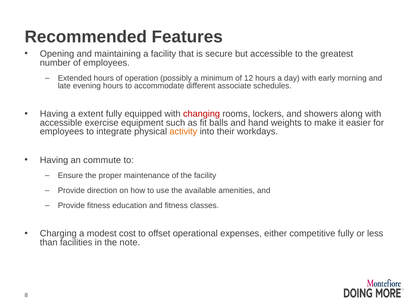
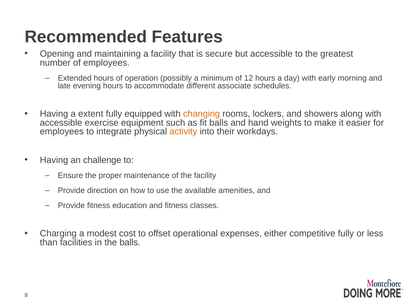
changing colour: red -> orange
commute: commute -> challenge
the note: note -> balls
